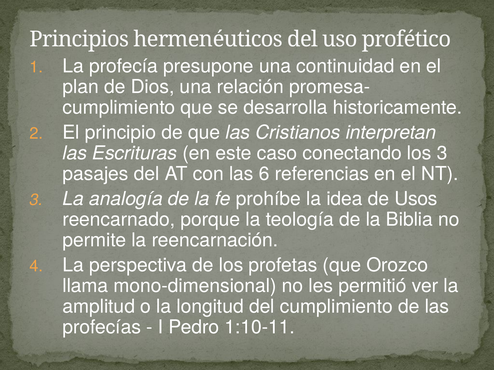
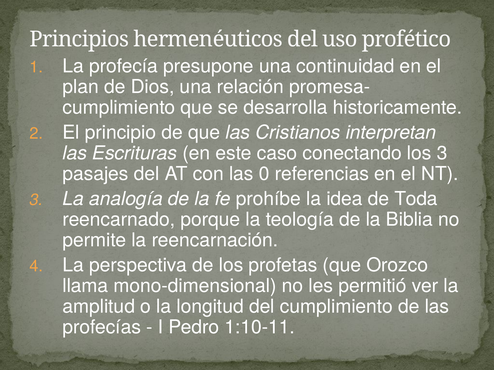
6: 6 -> 0
Usos: Usos -> Toda
